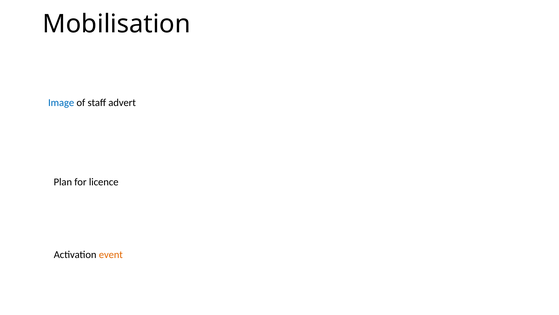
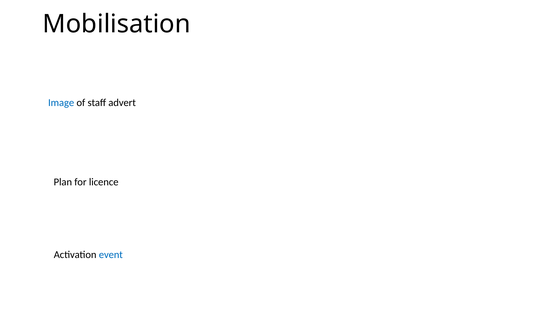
event colour: orange -> blue
